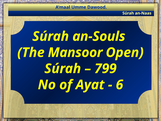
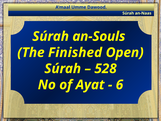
Mansoor: Mansoor -> Finished
799: 799 -> 528
